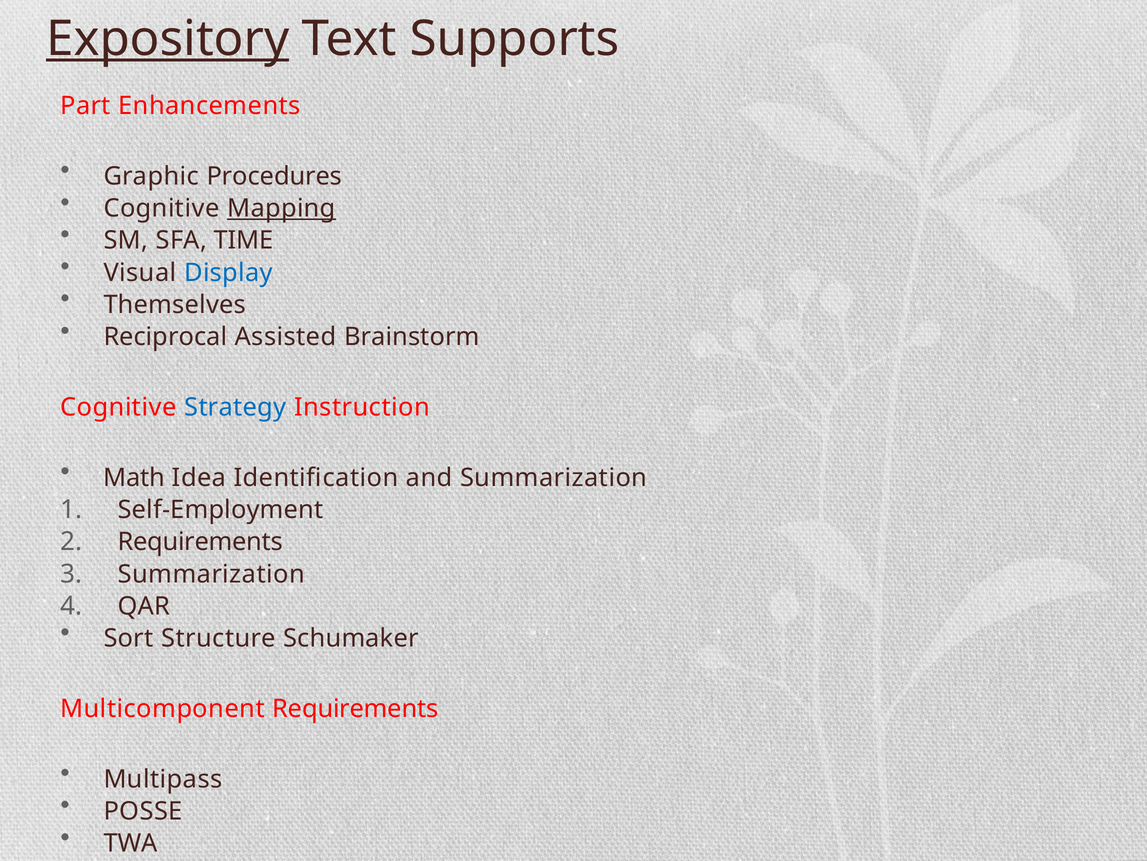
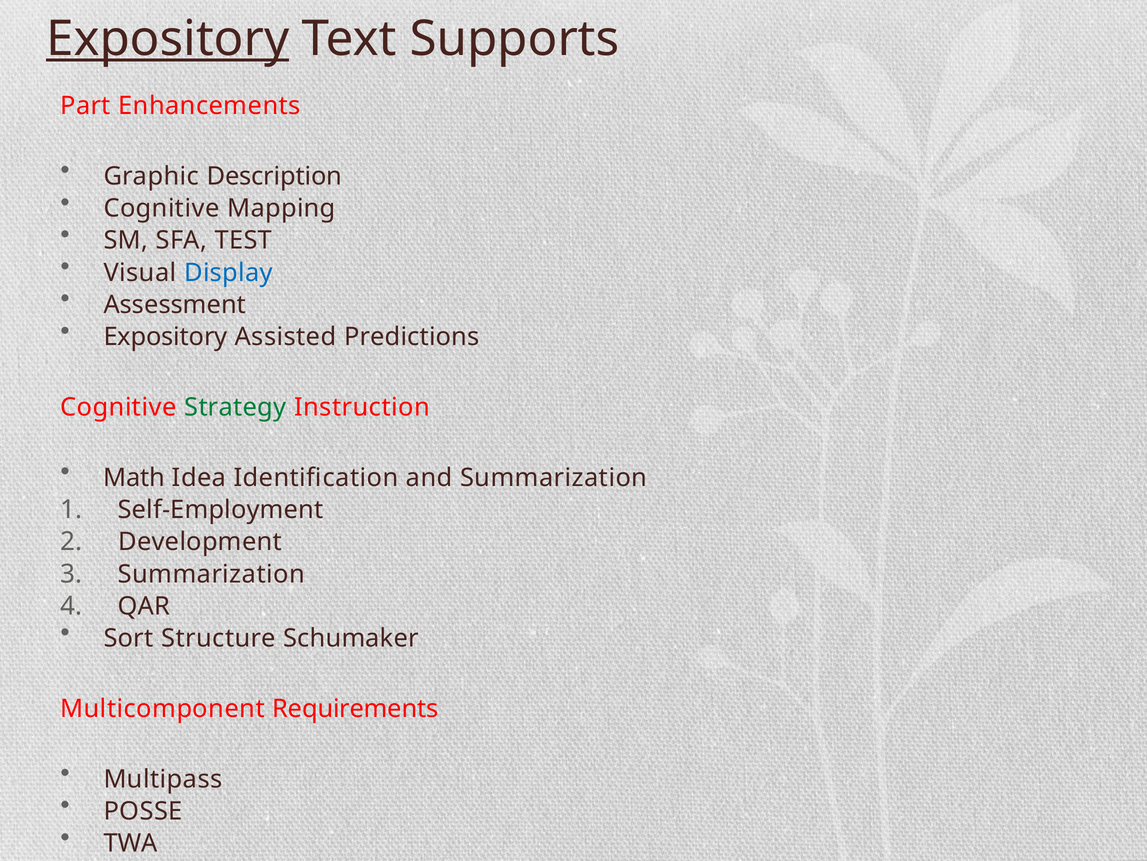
Procedures: Procedures -> Description
Mapping underline: present -> none
TIME: TIME -> TEST
Themselves: Themselves -> Assessment
Reciprocal at (165, 337): Reciprocal -> Expository
Brainstorm: Brainstorm -> Predictions
Strategy colour: blue -> green
Requirements at (200, 542): Requirements -> Development
